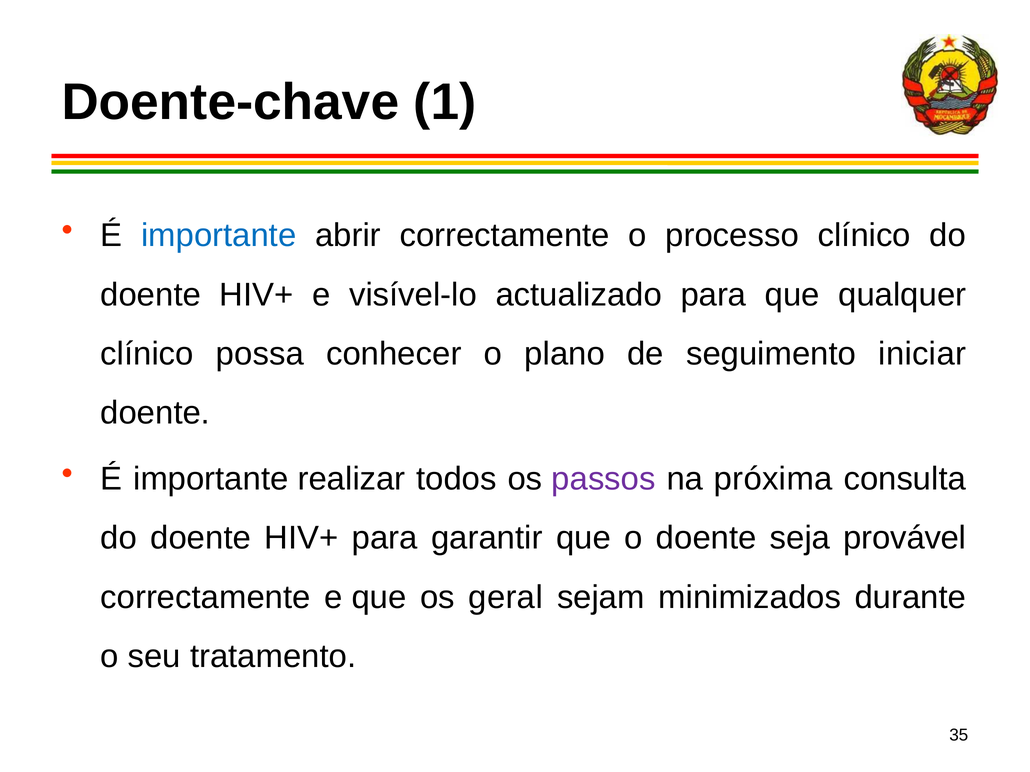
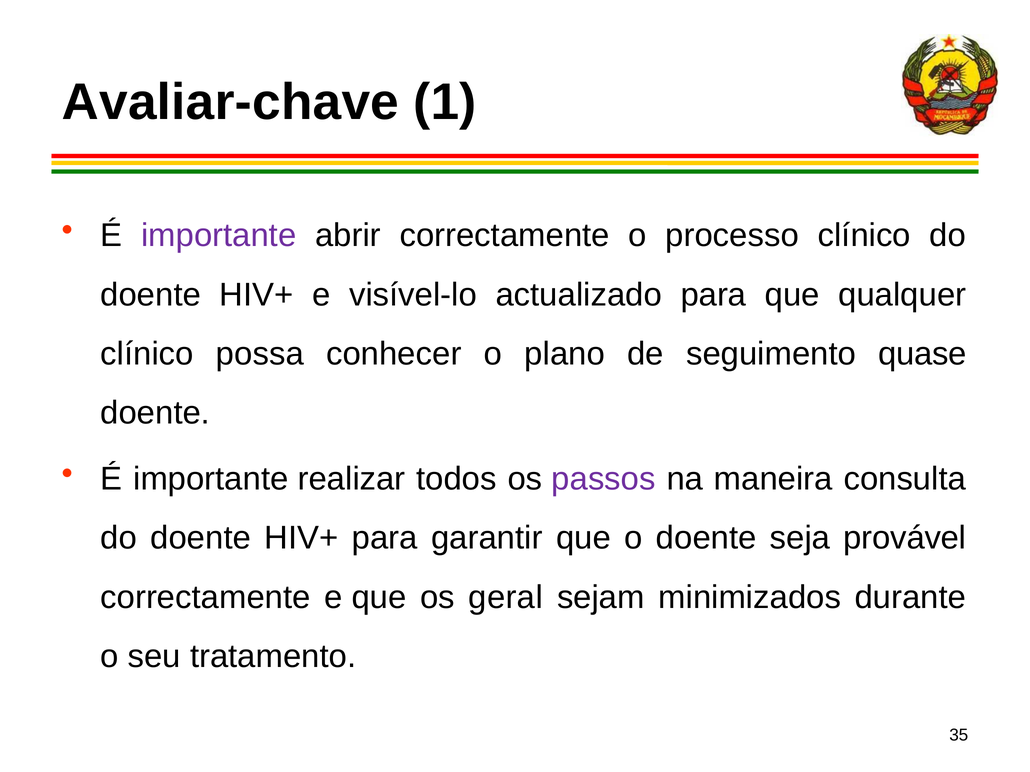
Doente-chave: Doente-chave -> Avaliar-chave
importante at (219, 236) colour: blue -> purple
iniciar: iniciar -> quase
próxima: próxima -> maneira
